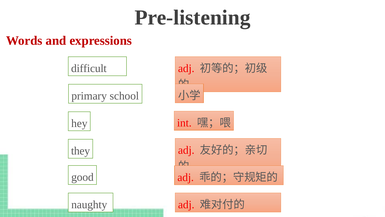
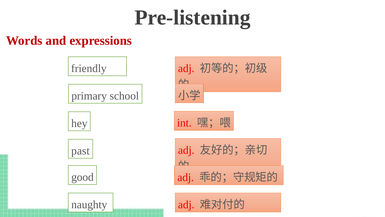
difficult: difficult -> friendly
they: they -> past
